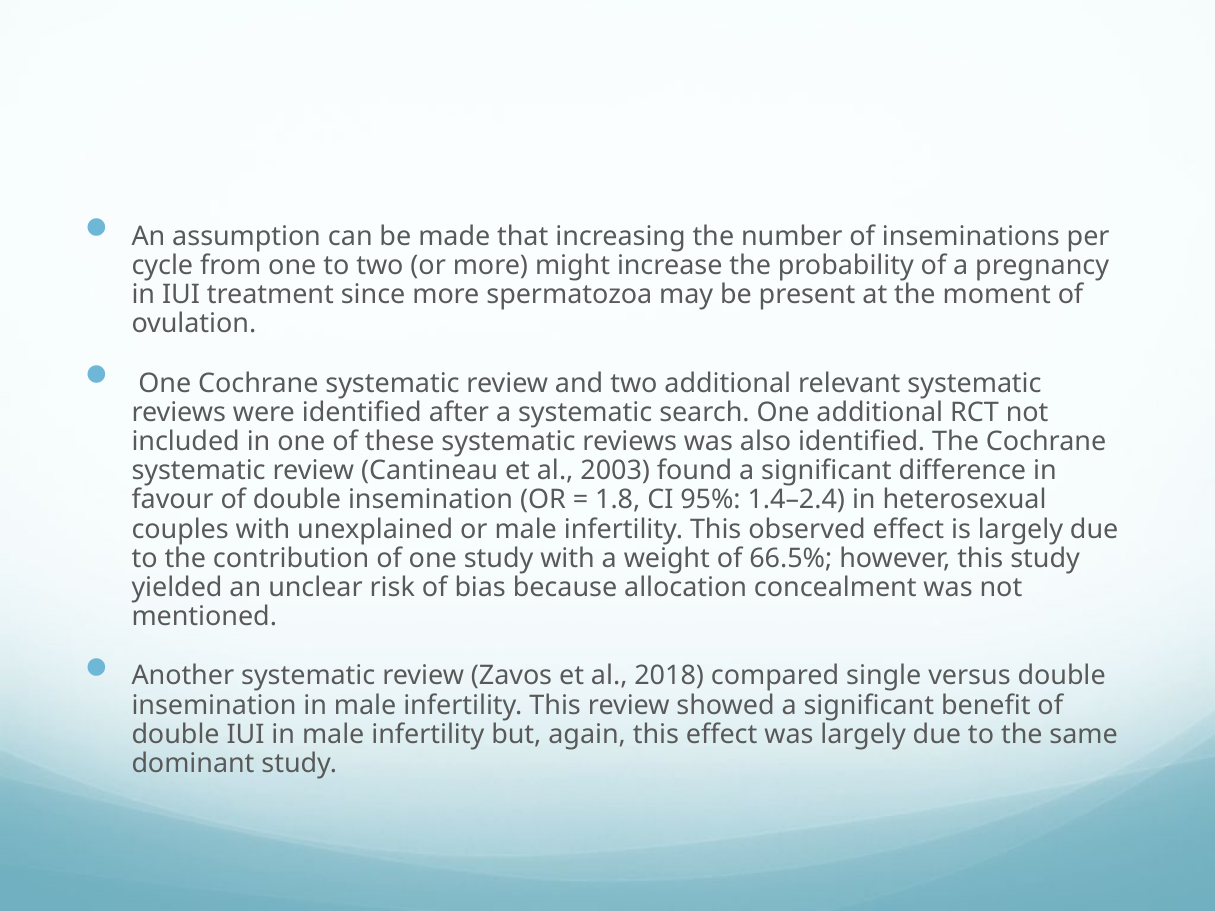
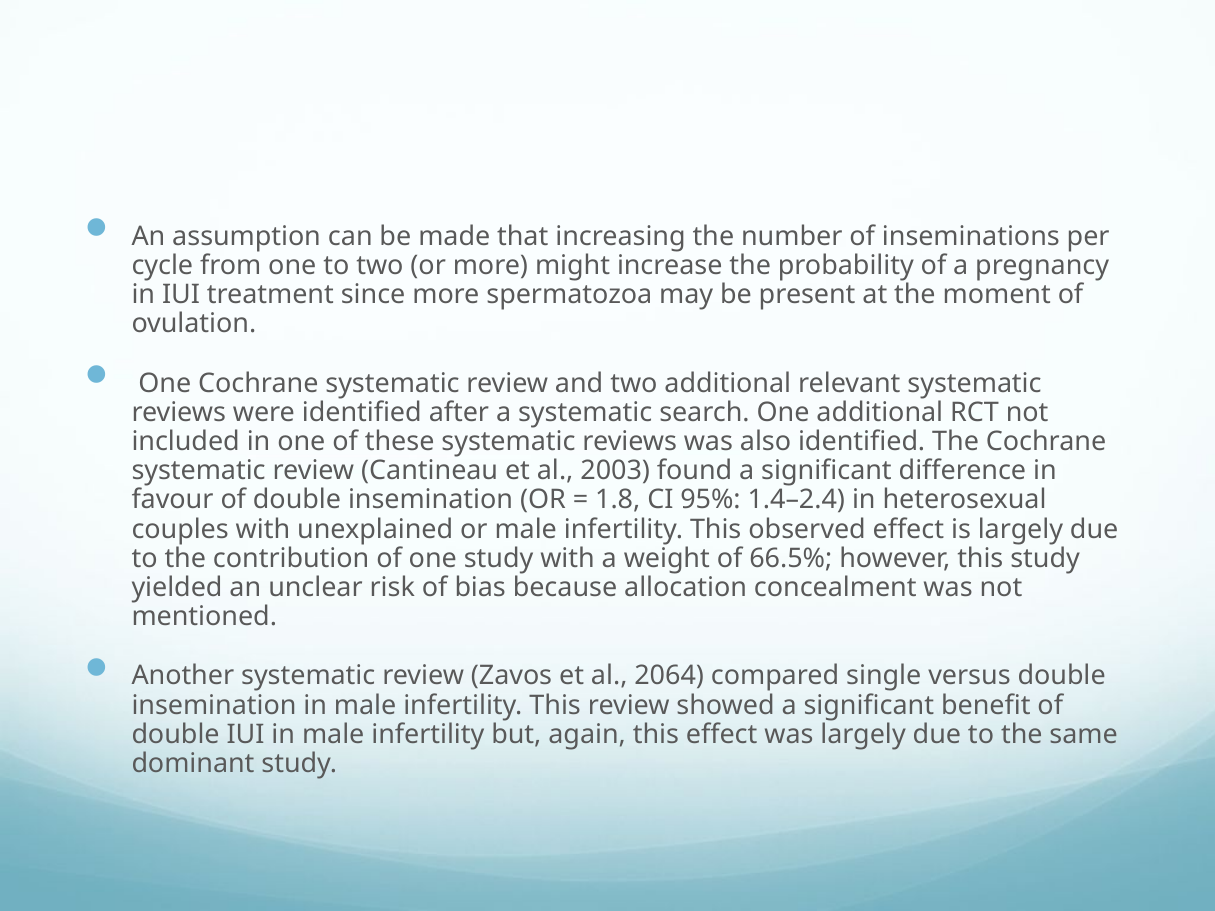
2018: 2018 -> 2064
